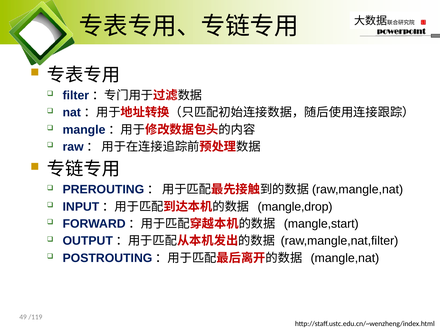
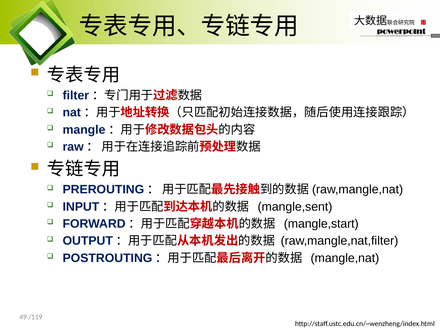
mangle,drop: mangle,drop -> mangle,sent
